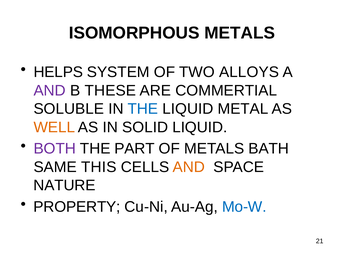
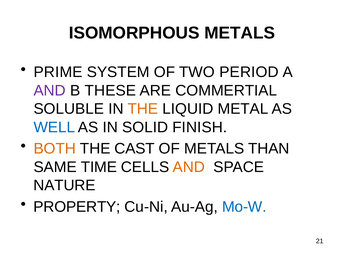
HELPS: HELPS -> PRIME
ALLOYS: ALLOYS -> PERIOD
THE at (143, 109) colour: blue -> orange
WELL colour: orange -> blue
SOLID LIQUID: LIQUID -> FINISH
BOTH colour: purple -> orange
PART: PART -> CAST
BATH: BATH -> THAN
THIS: THIS -> TIME
